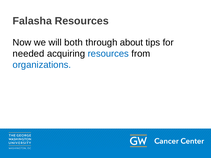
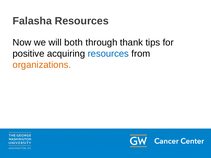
about: about -> thank
needed: needed -> positive
organizations colour: blue -> orange
